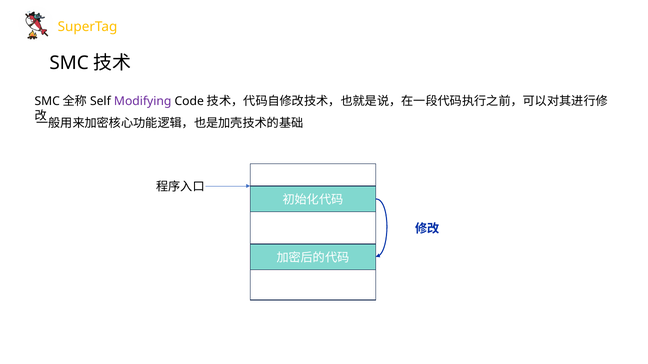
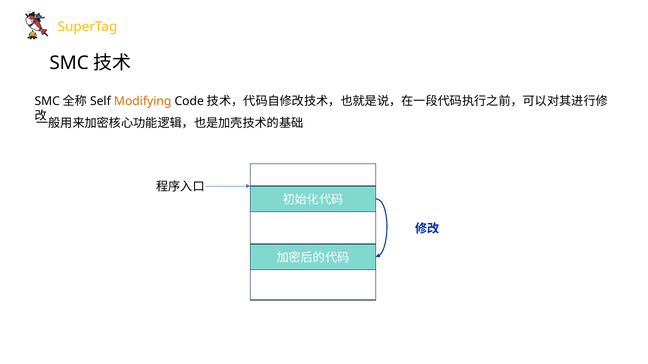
Modifying colour: purple -> orange
